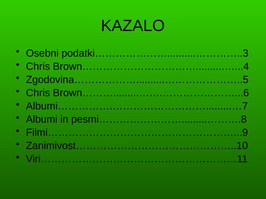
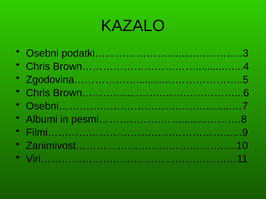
Albumi…………….……………………….........…7: Albumi…………….……………………….........…7 -> Osebni…………….……………………….........…7
